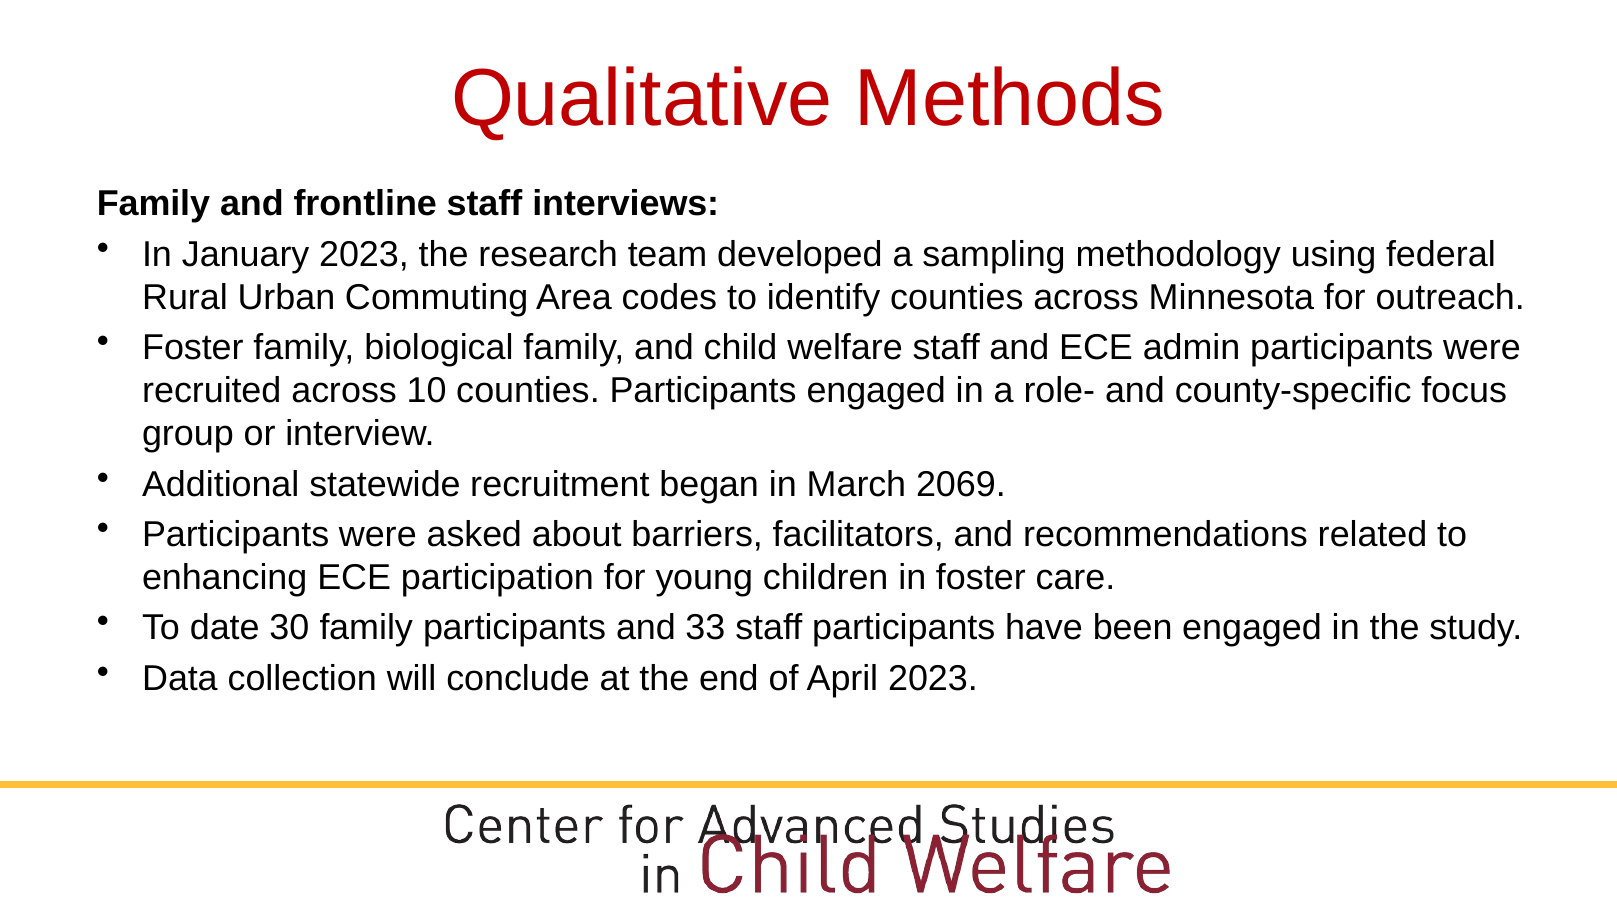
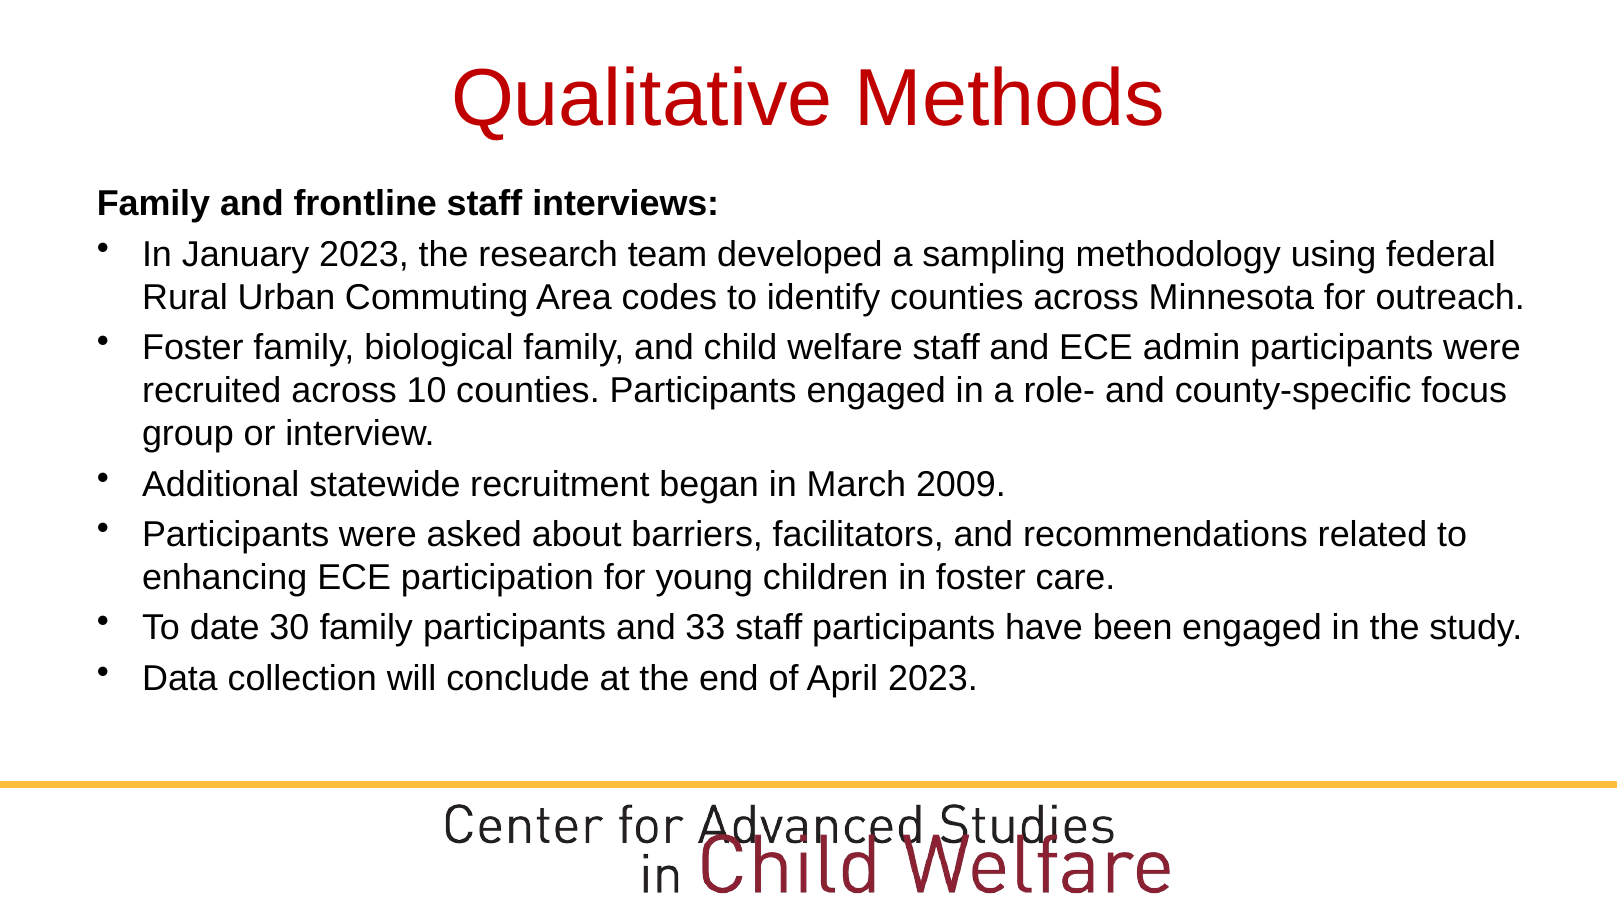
2069: 2069 -> 2009
